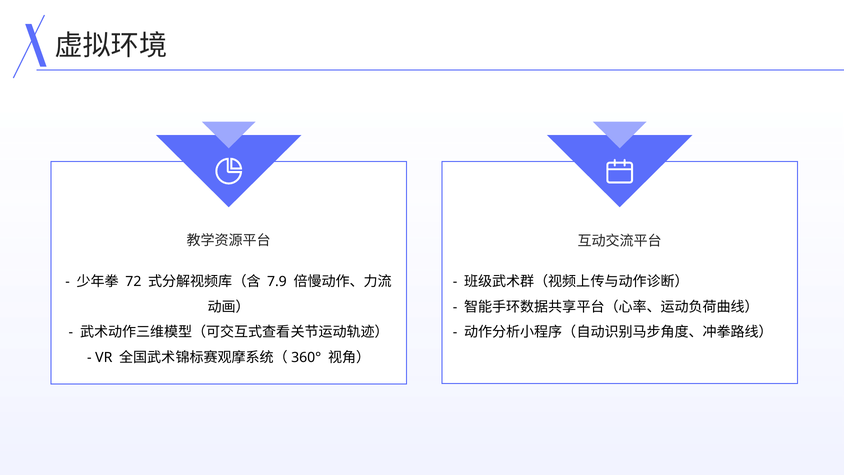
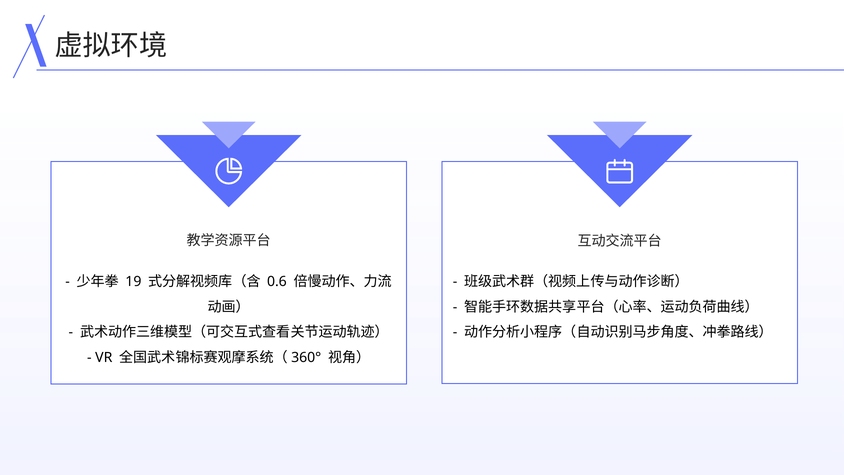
72: 72 -> 19
7.9: 7.9 -> 0.6
